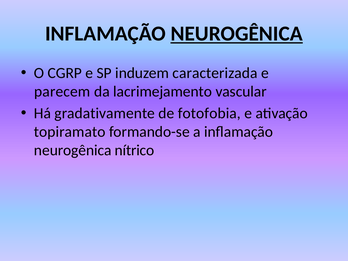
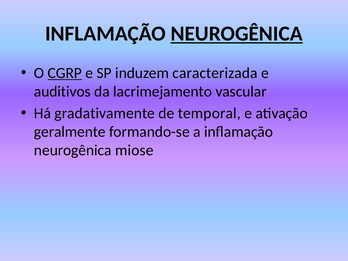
CGRP underline: none -> present
parecem: parecem -> auditivos
fotofobia: fotofobia -> temporal
topiramato: topiramato -> geralmente
nítrico: nítrico -> miose
